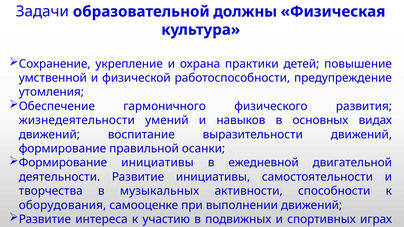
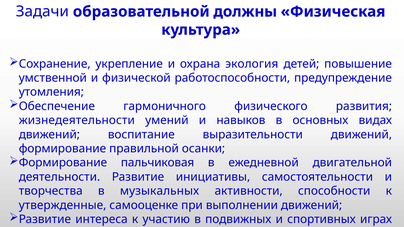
практики: практики -> экология
Формирование инициативы: инициативы -> пальчиковая
оборудования: оборудования -> утвержденные
